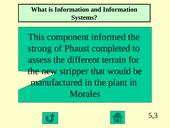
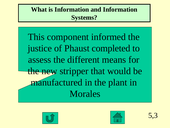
strong: strong -> justice
terrain: terrain -> means
